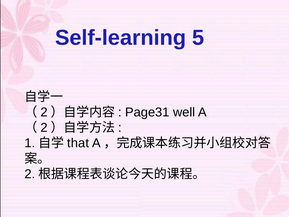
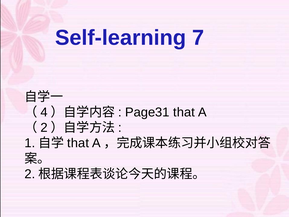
5: 5 -> 7
2 at (44, 112): 2 -> 4
Page31 well: well -> that
